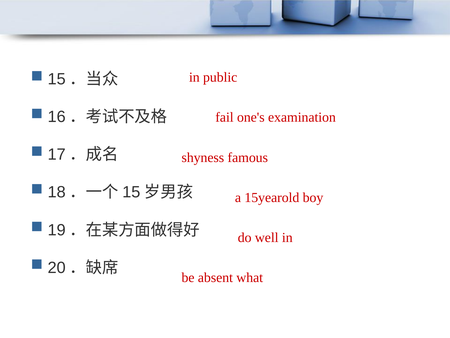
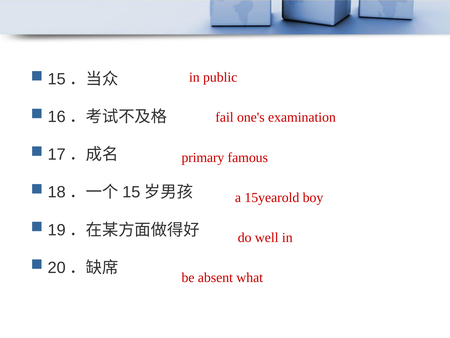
shyness: shyness -> primary
